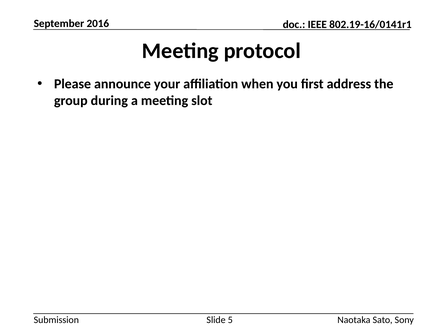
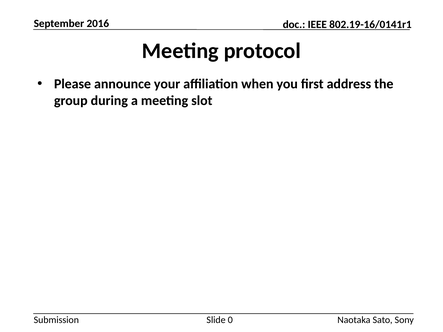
5: 5 -> 0
